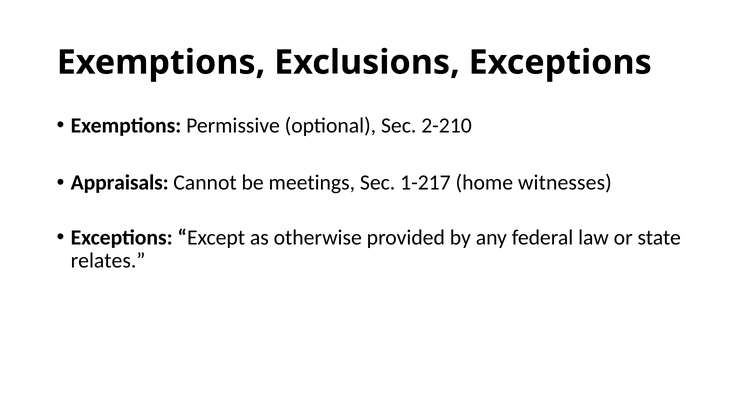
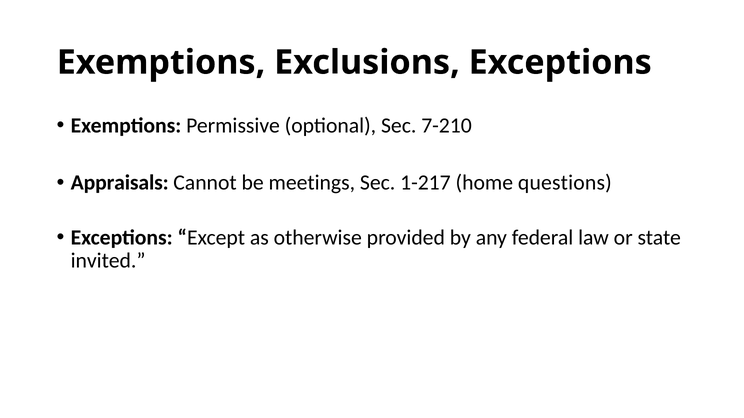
2-210: 2-210 -> 7-210
witnesses: witnesses -> questions
relates: relates -> invited
